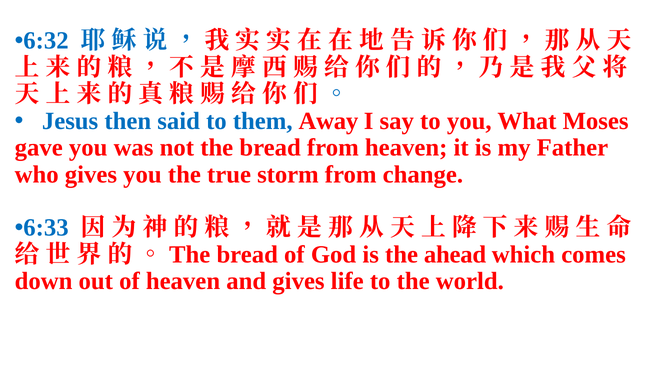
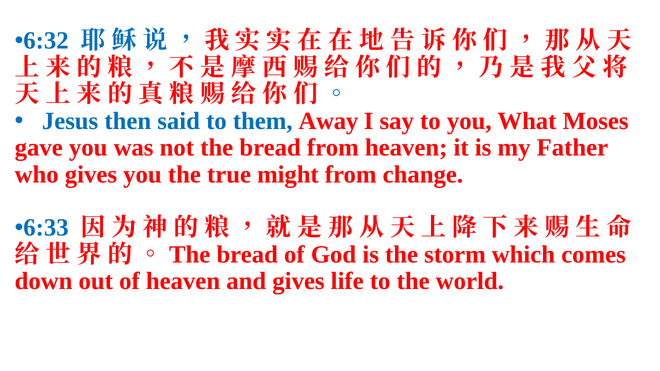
storm: storm -> might
ahead: ahead -> storm
